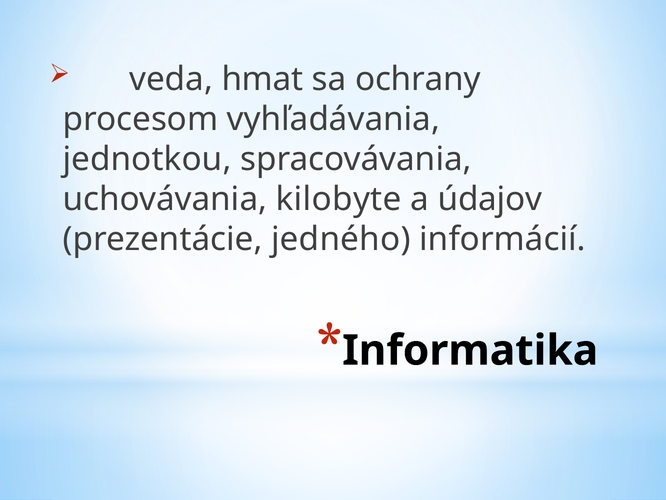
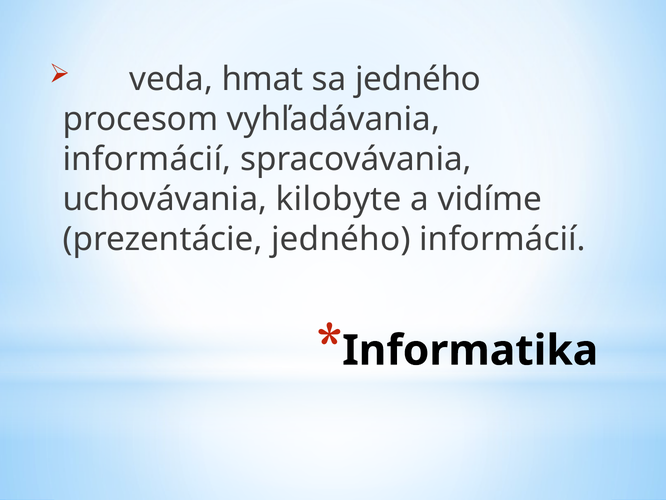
sa ochrany: ochrany -> jedného
jednotkou at (147, 159): jednotkou -> informácií
údajov: údajov -> vidíme
